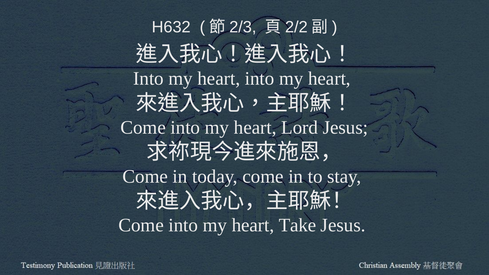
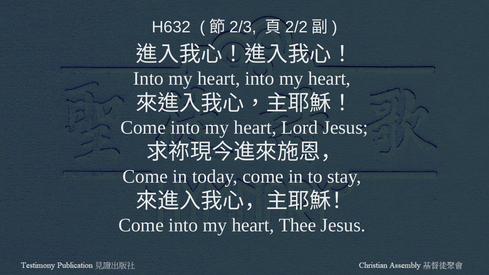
Take: Take -> Thee
